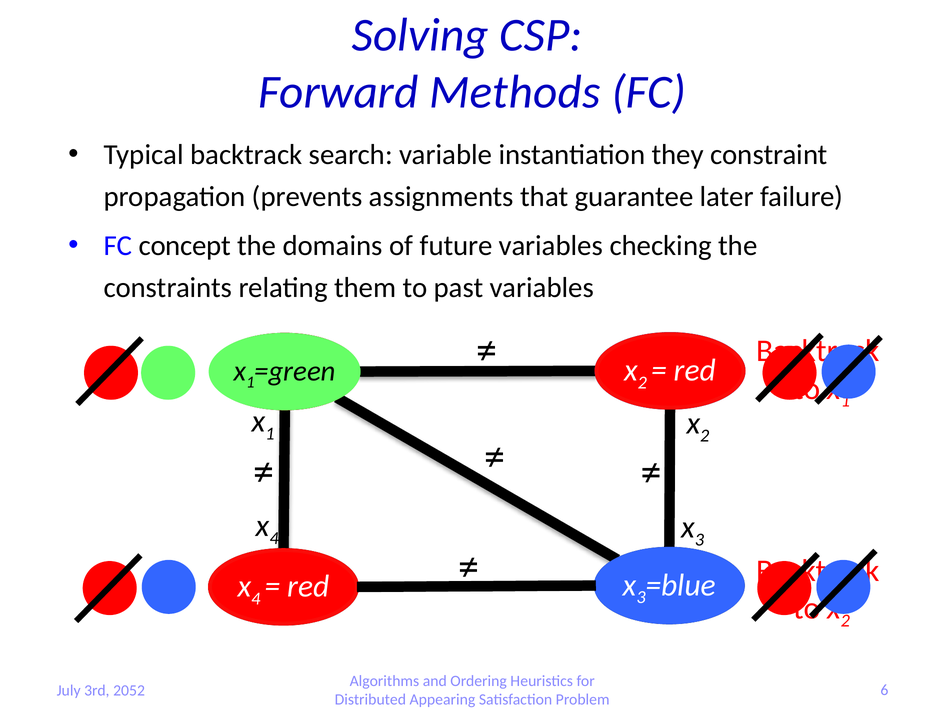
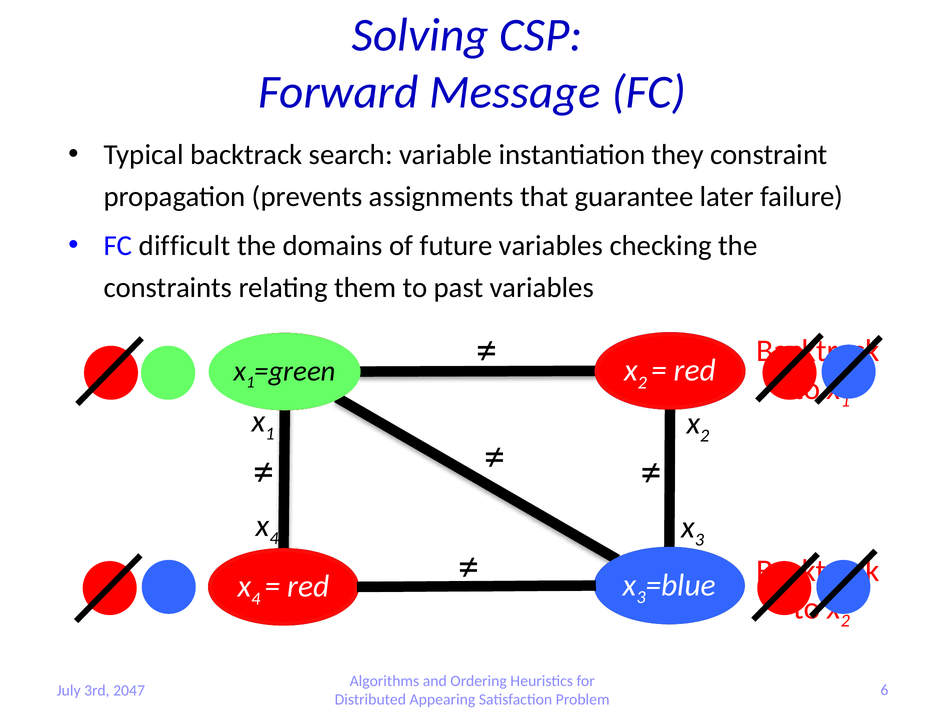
Methods: Methods -> Message
concept: concept -> difficult
2052: 2052 -> 2047
